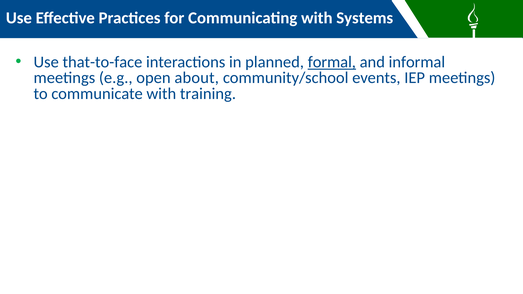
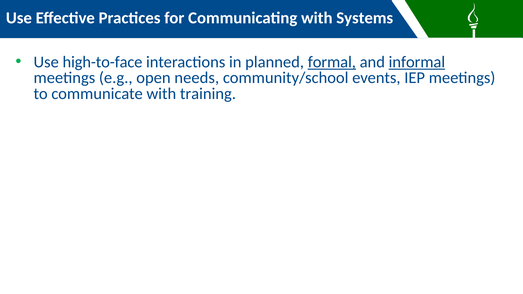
that-to-face: that-to-face -> high-to-face
informal underline: none -> present
about: about -> needs
